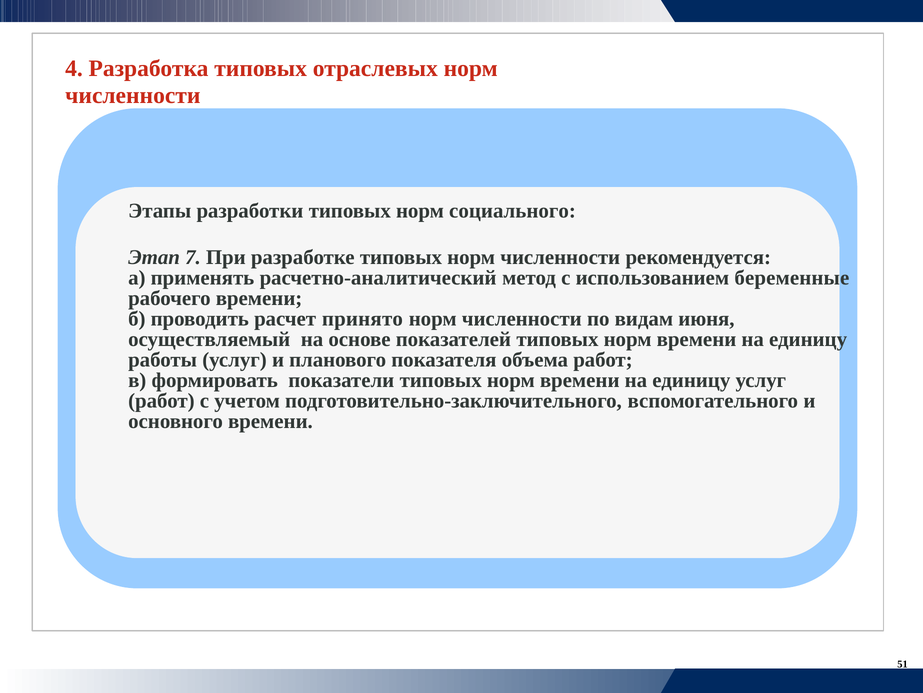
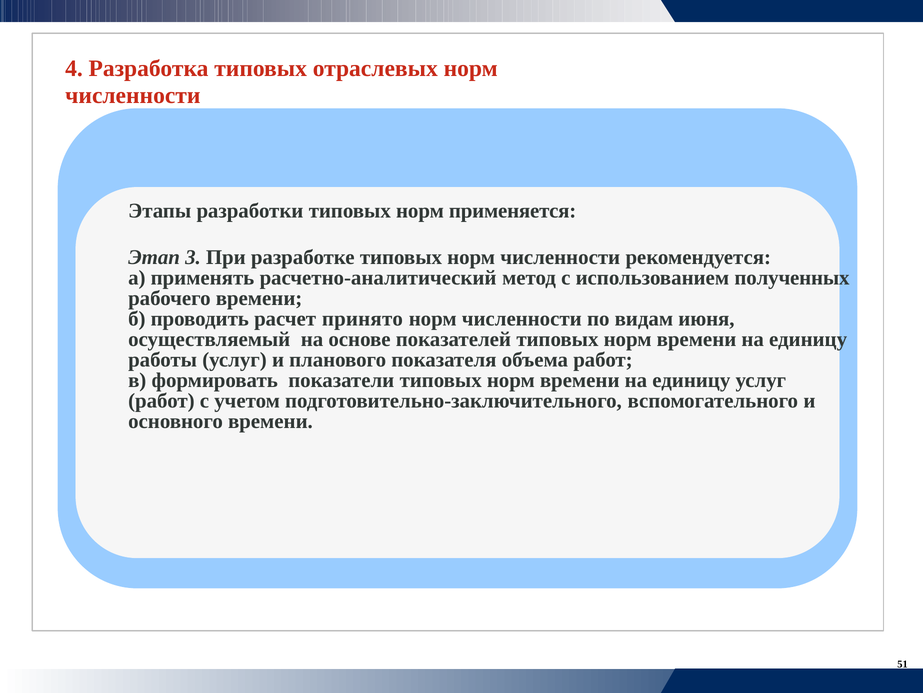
социального: социального -> применяется
7: 7 -> 3
беременные: беременные -> полученных
